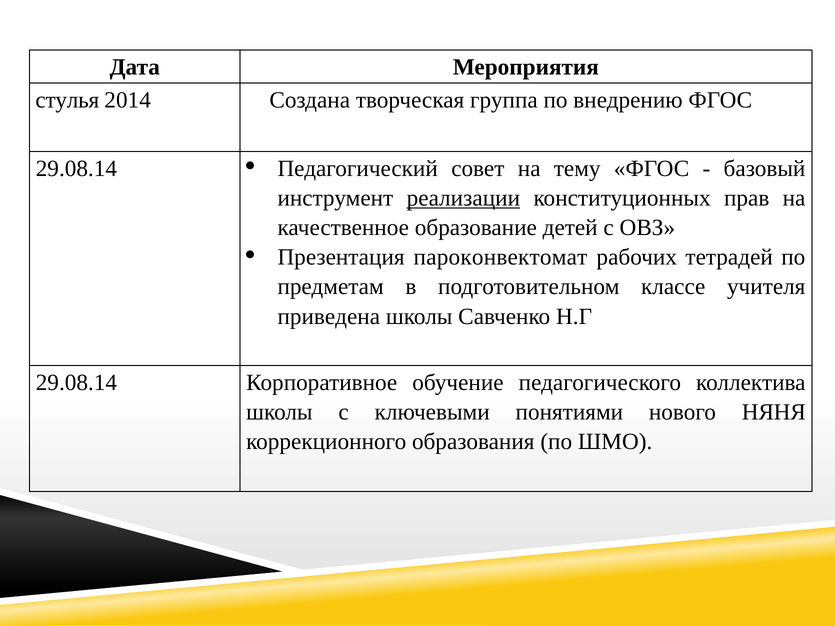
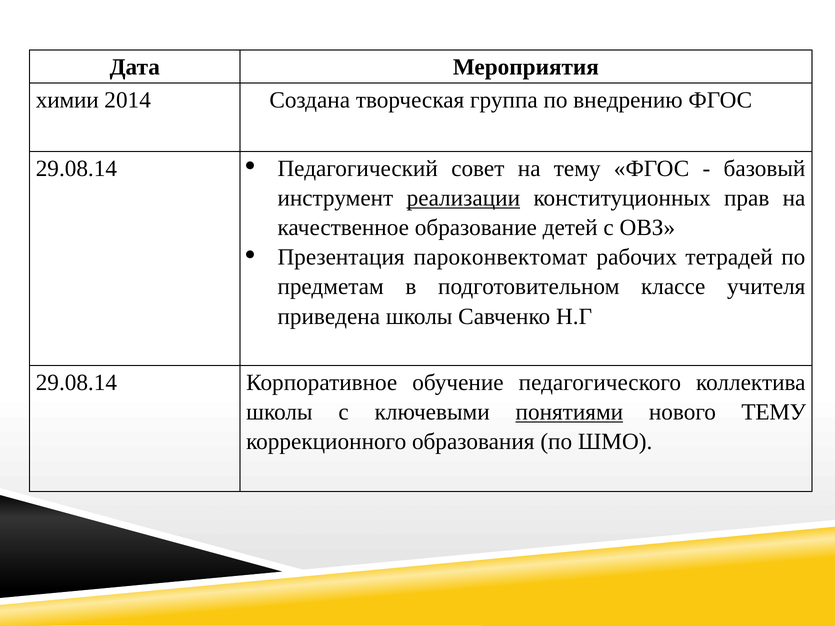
стулья: стулья -> химии
понятиями underline: none -> present
нового НЯНЯ: НЯНЯ -> ТЕМУ
